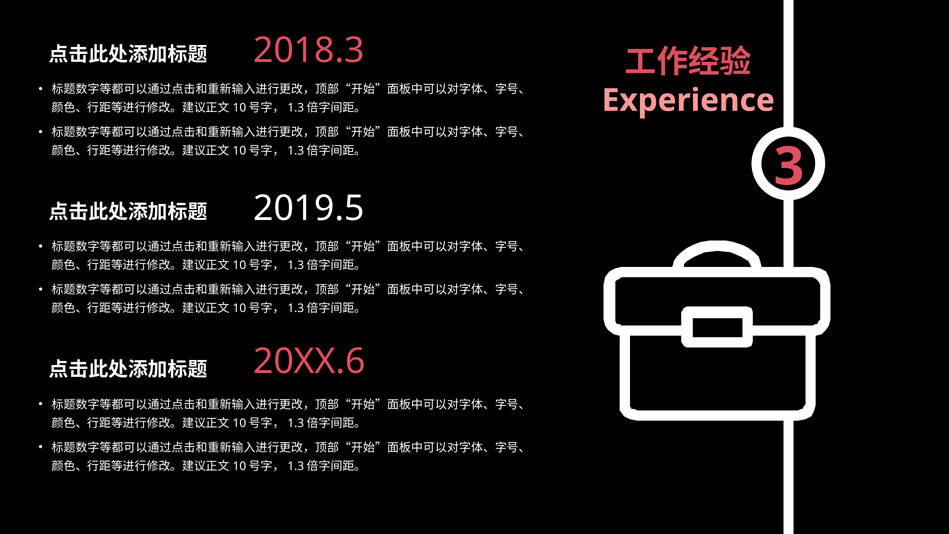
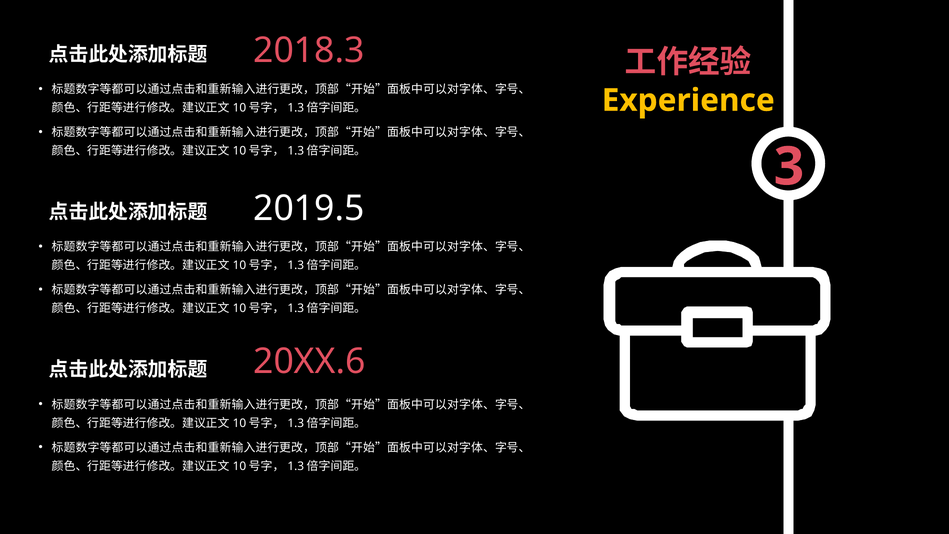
Experience colour: pink -> yellow
